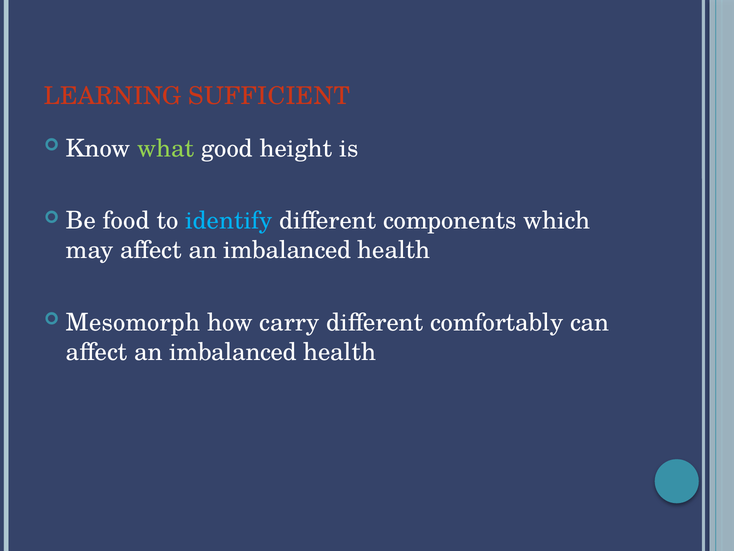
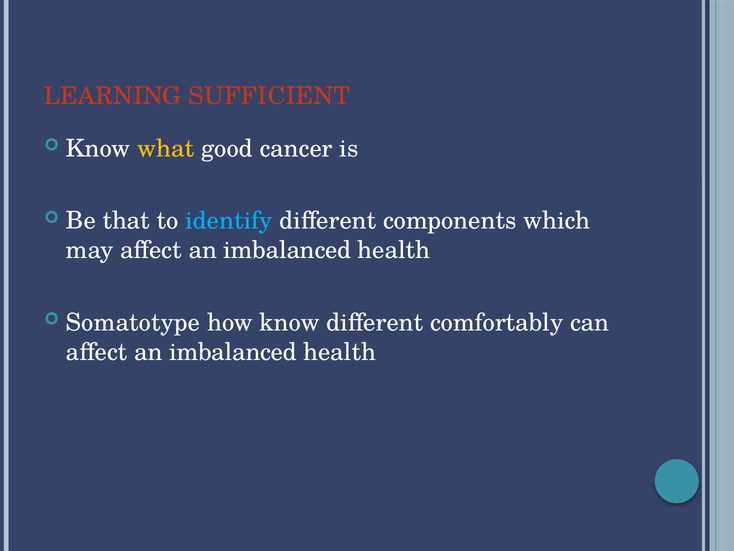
what colour: light green -> yellow
height: height -> cancer
food: food -> that
Mesomorph: Mesomorph -> Somatotype
how carry: carry -> know
